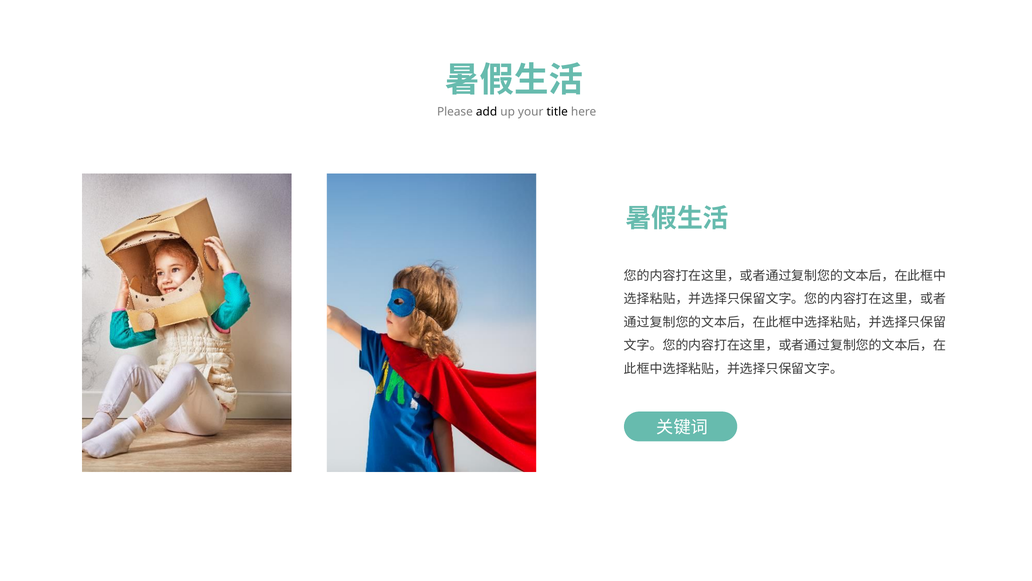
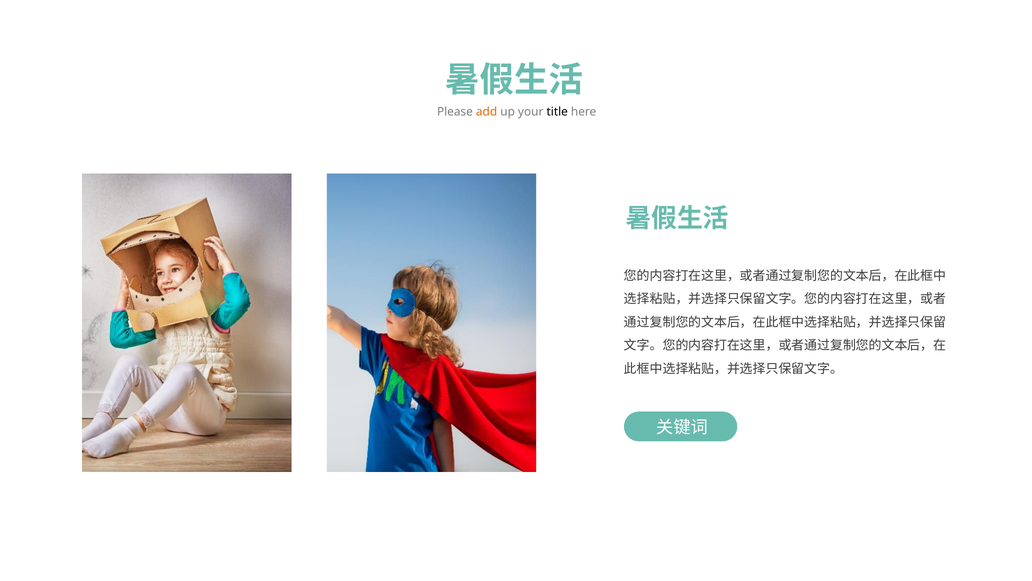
add colour: black -> orange
